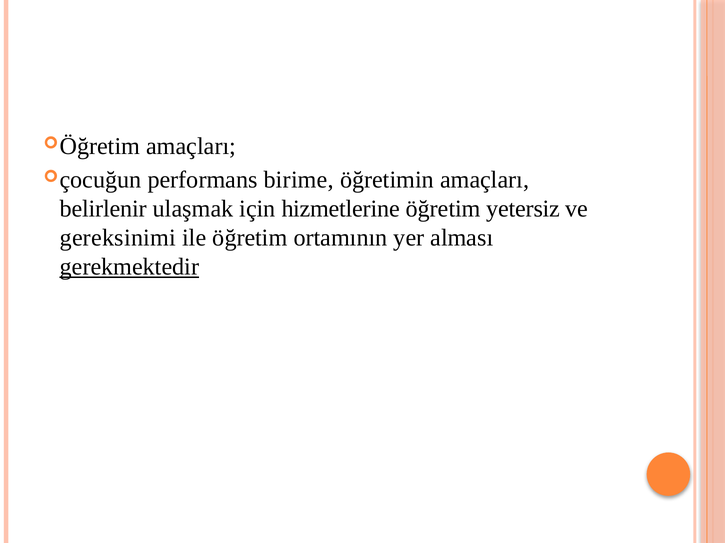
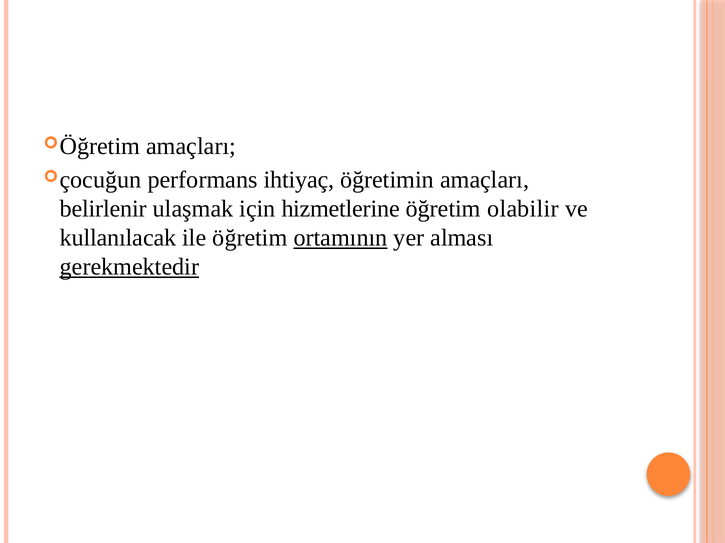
birime: birime -> ihtiyaç
yetersiz: yetersiz -> olabilir
gereksinimi: gereksinimi -> kullanılacak
ortamının underline: none -> present
